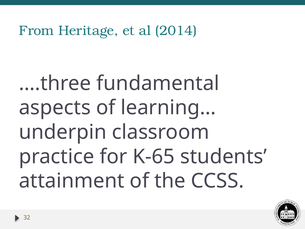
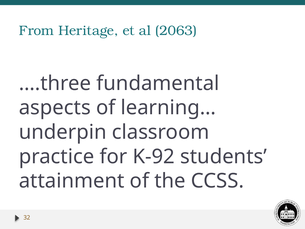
2014: 2014 -> 2063
K-65: K-65 -> K-92
